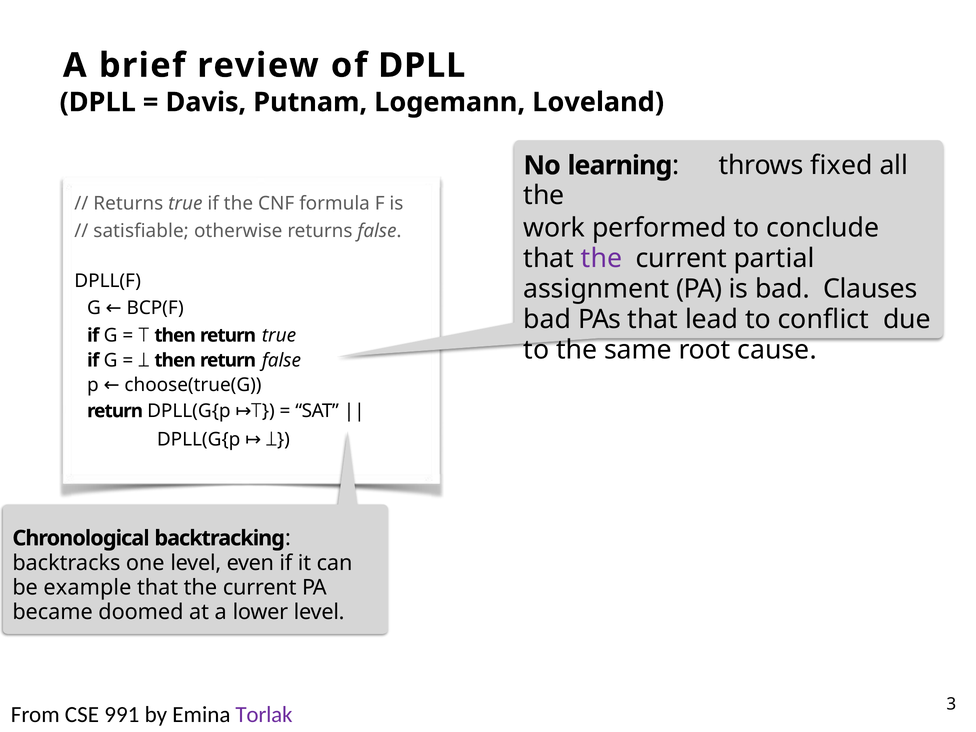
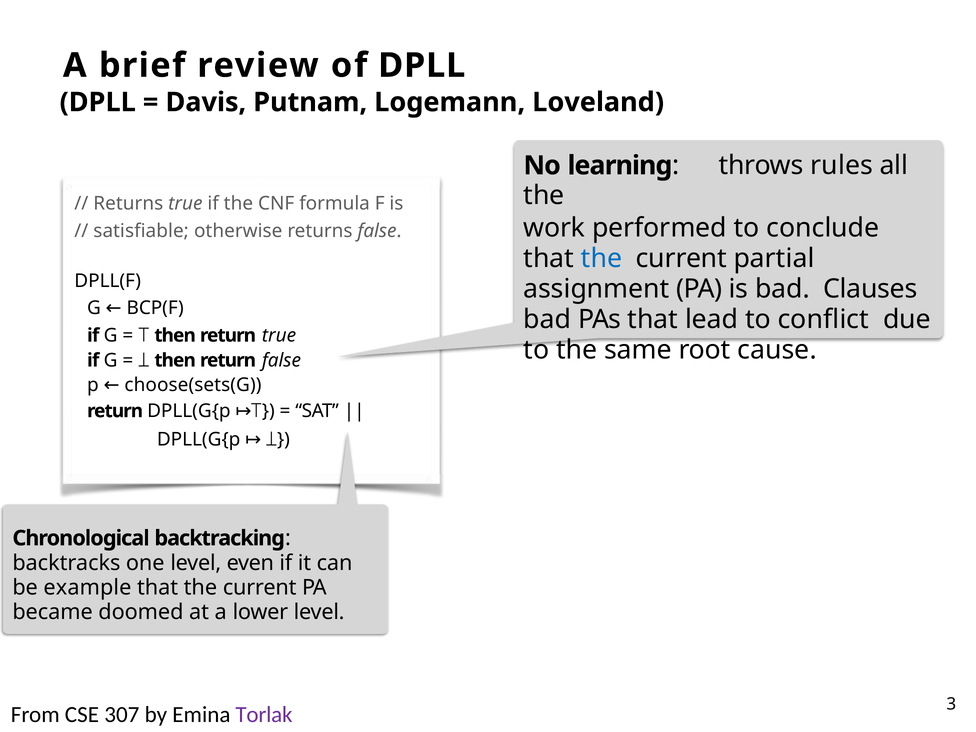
fixed: fixed -> rules
the at (602, 258) colour: purple -> blue
choose(true(G: choose(true(G -> choose(sets(G
991: 991 -> 307
